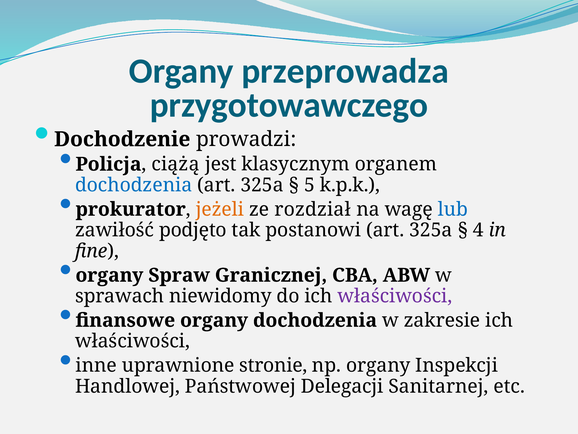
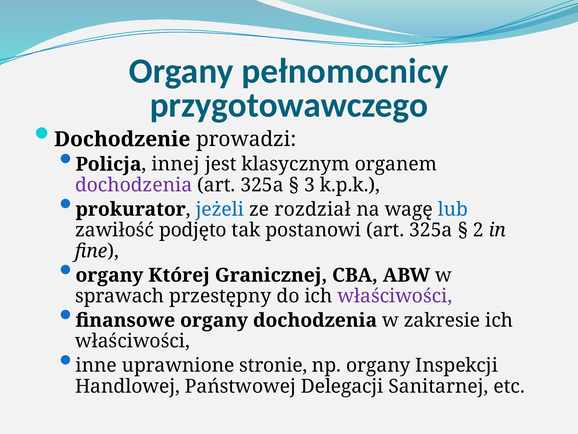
przeprowadza: przeprowadza -> pełnomocnicy
ciążą: ciążą -> innej
dochodzenia at (134, 185) colour: blue -> purple
5: 5 -> 3
jeżeli colour: orange -> blue
4: 4 -> 2
Spraw: Spraw -> Której
niewidomy: niewidomy -> przestępny
